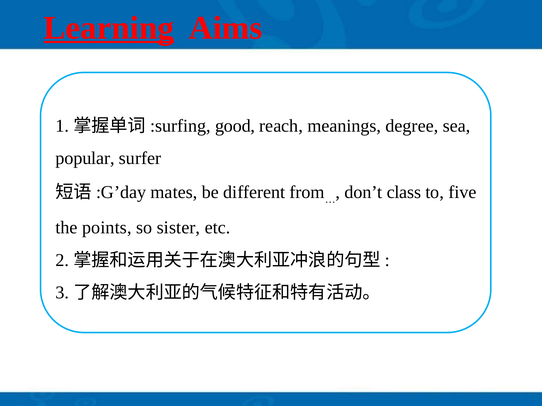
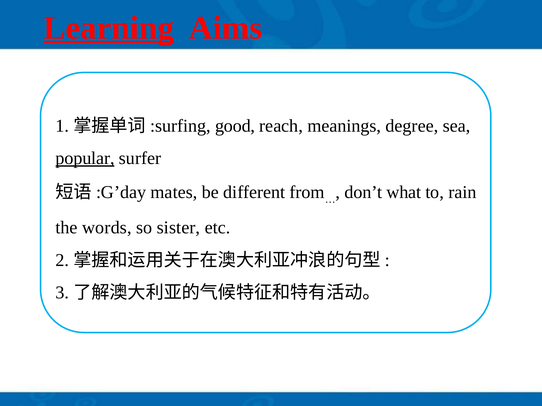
popular underline: none -> present
class: class -> what
five: five -> rain
points: points -> words
